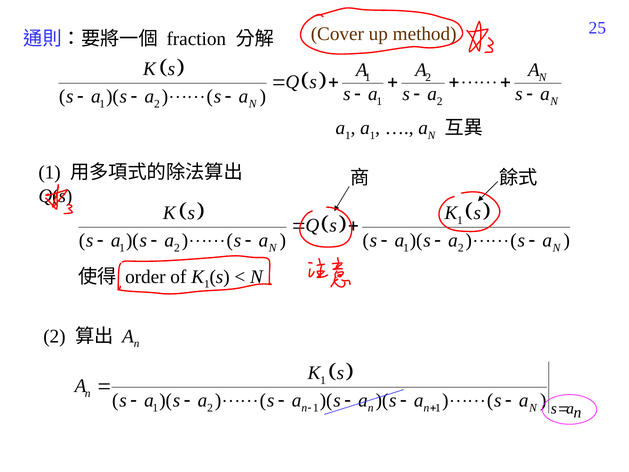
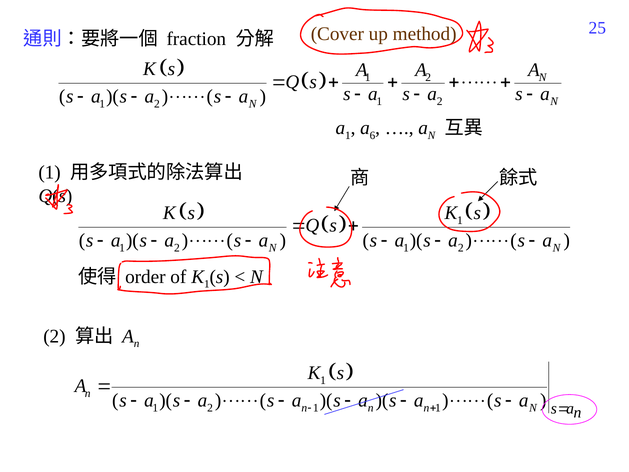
1 at (372, 135): 1 -> 6
